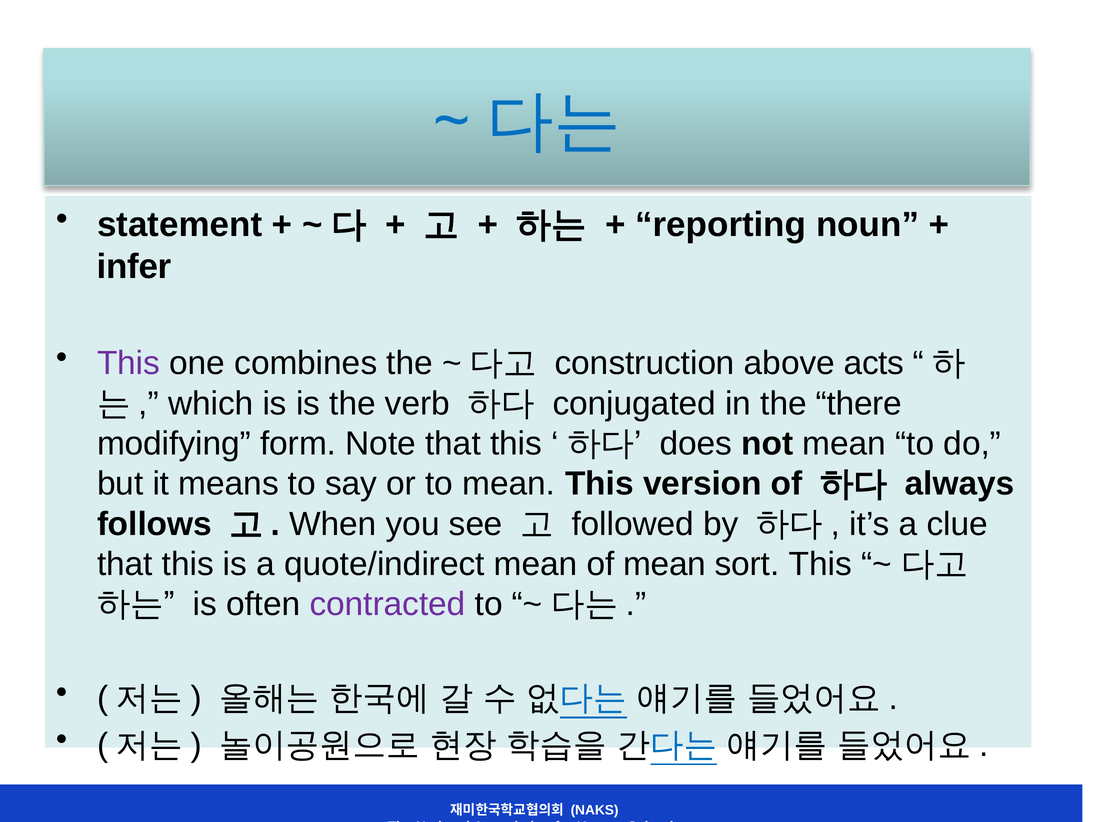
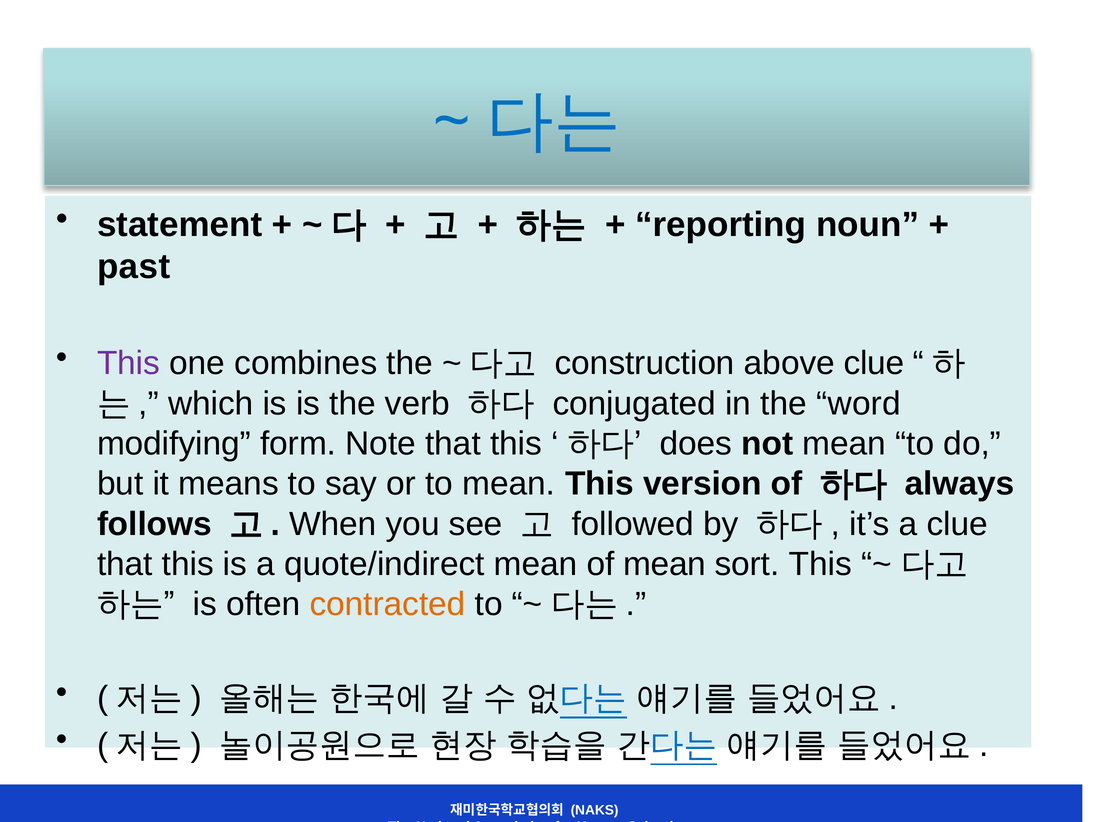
infer: infer -> past
above acts: acts -> clue
there: there -> word
contracted colour: purple -> orange
